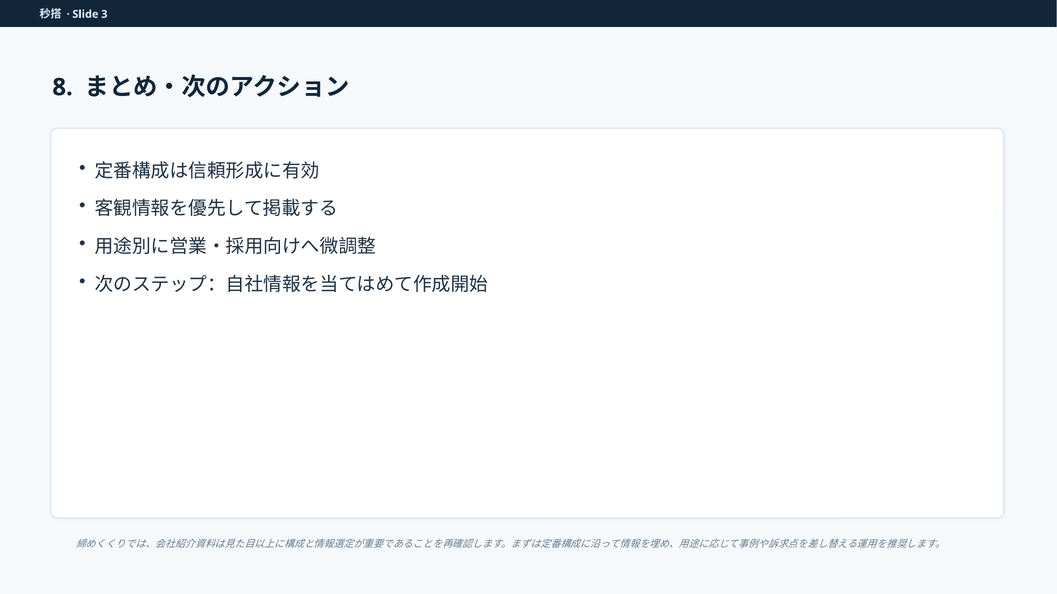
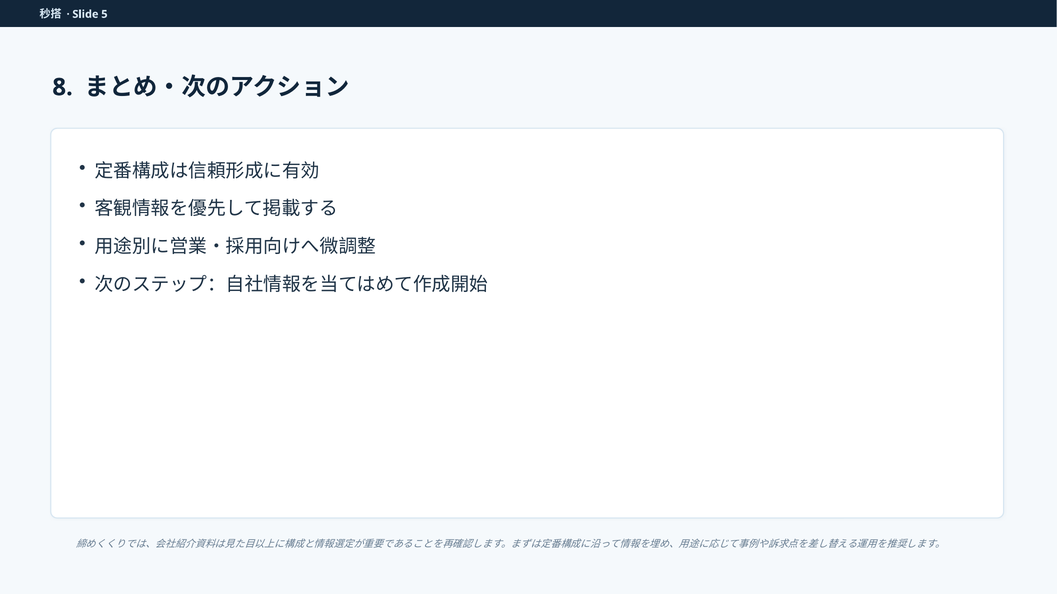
3: 3 -> 5
